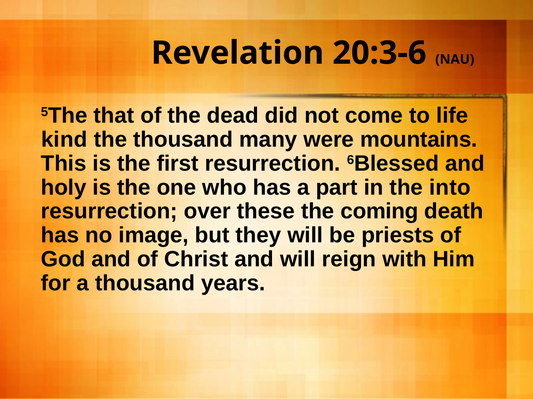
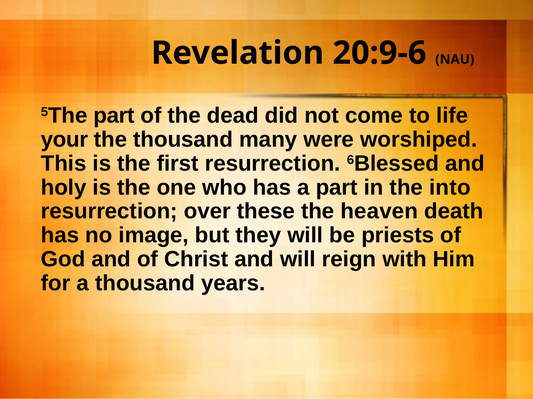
20:3-6: 20:3-6 -> 20:9-6
5The that: that -> part
kind: kind -> your
mountains: mountains -> worshiped
coming: coming -> heaven
